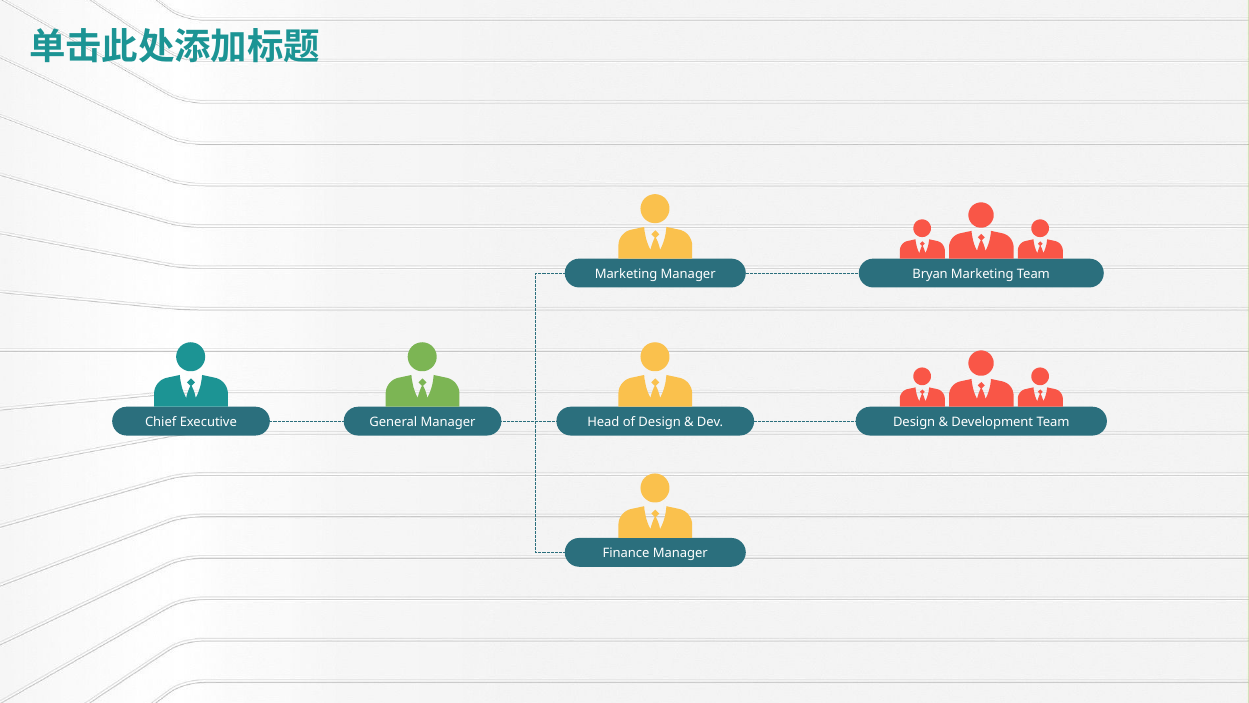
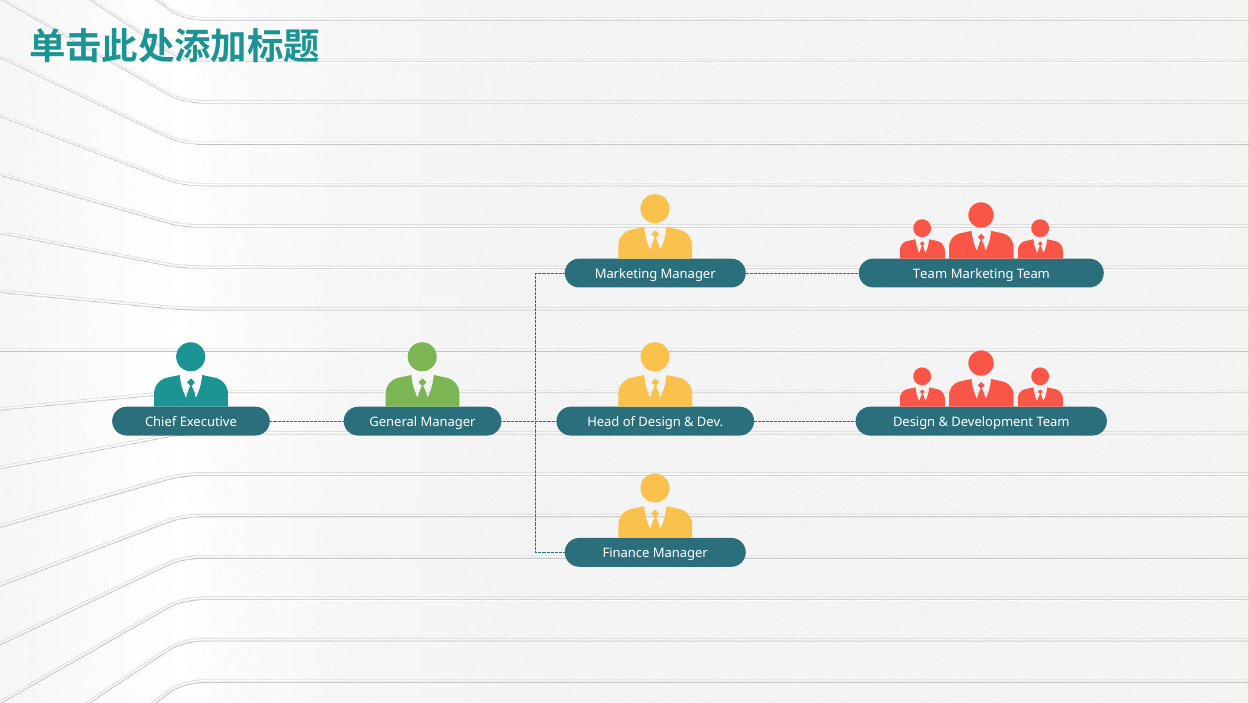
Bryan at (930, 274): Bryan -> Team
